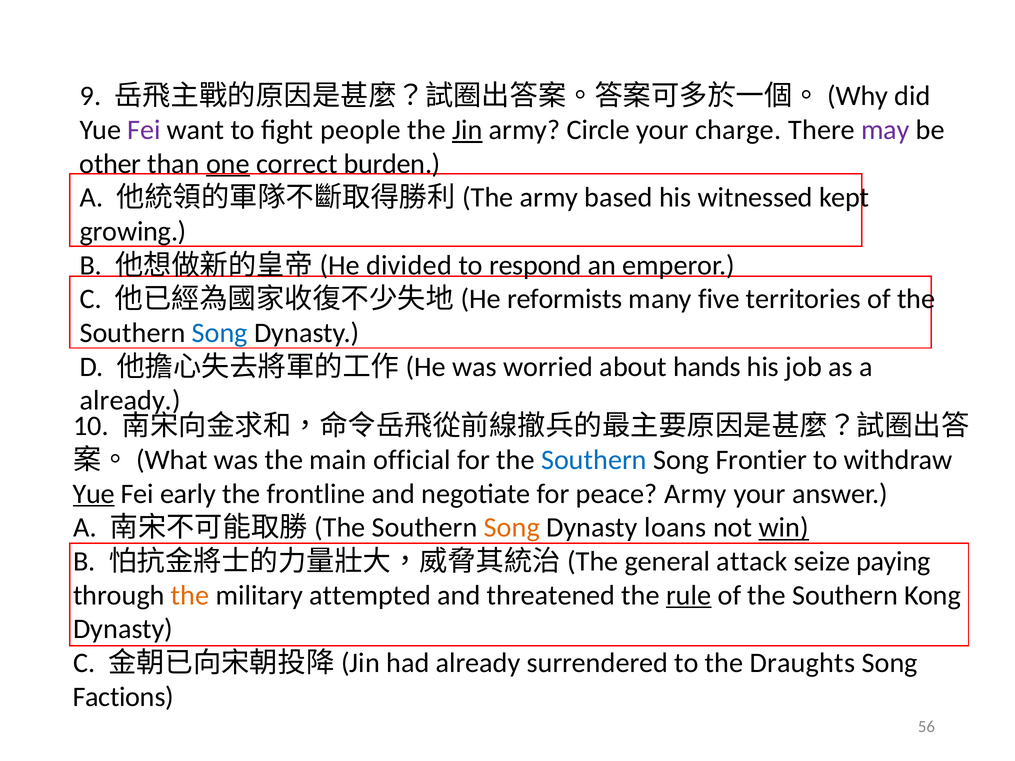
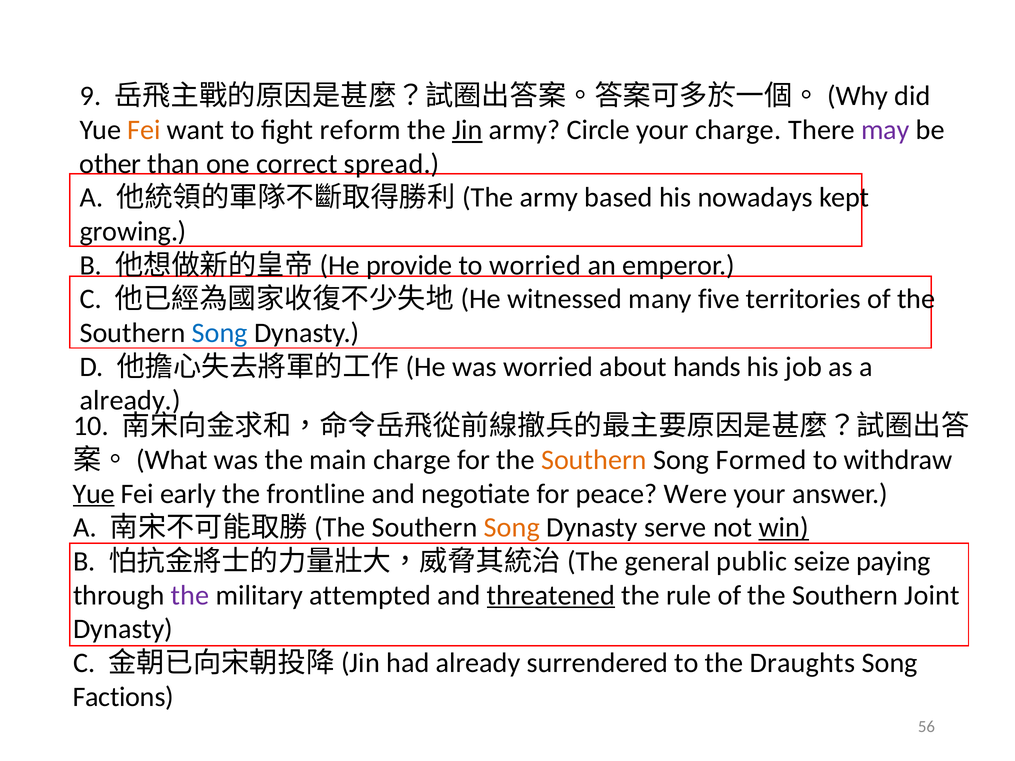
Fei at (144, 130) colour: purple -> orange
people: people -> reform
one underline: present -> none
burden: burden -> spread
witnessed: witnessed -> nowadays
divided: divided -> provide
to respond: respond -> worried
reformists: reformists -> witnessed
main official: official -> charge
Southern at (594, 460) colour: blue -> orange
Frontier: Frontier -> Formed
peace Army: Army -> Were
loans: loans -> serve
attack: attack -> public
the at (190, 595) colour: orange -> purple
threatened underline: none -> present
rule underline: present -> none
Kong: Kong -> Joint
